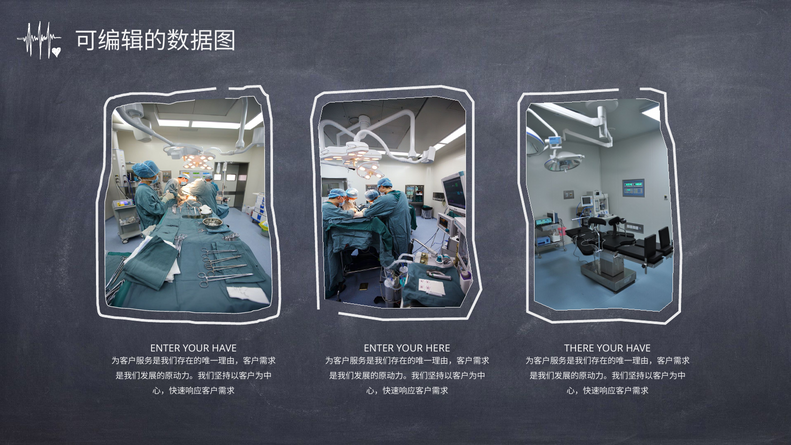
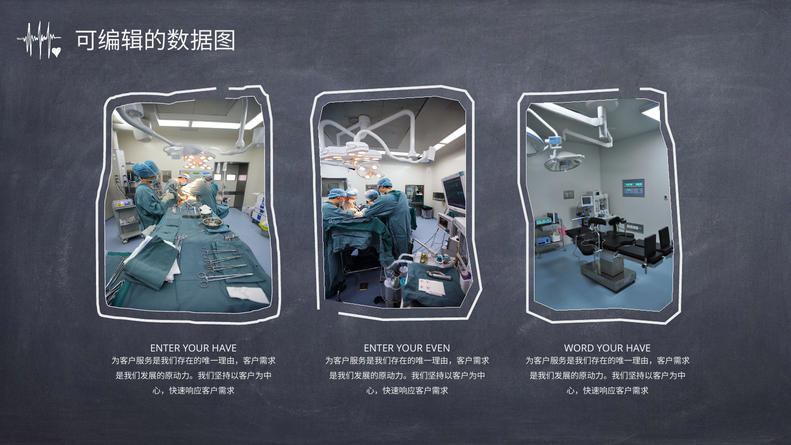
HERE: HERE -> EVEN
THERE: THERE -> WORD
